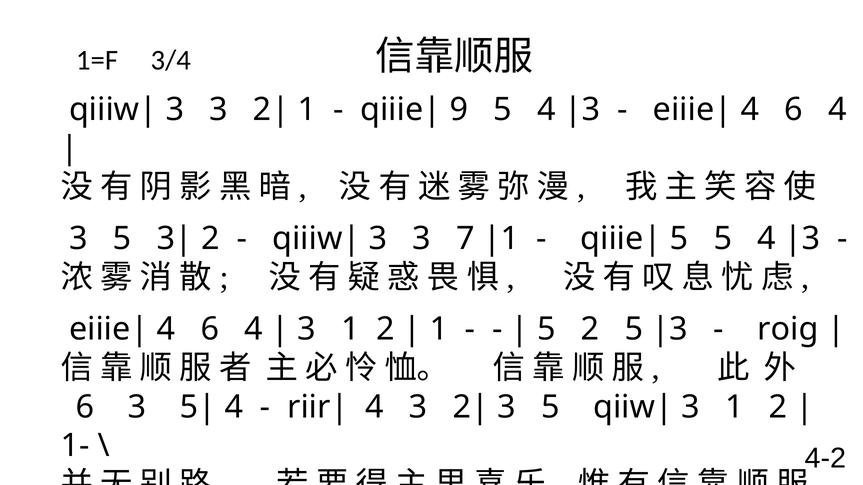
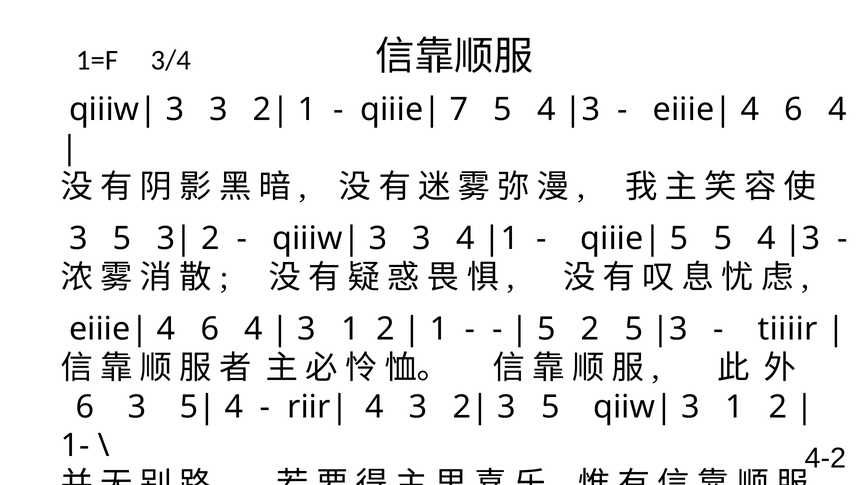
9: 9 -> 7
3 7: 7 -> 4
roig: roig -> tiiiir
